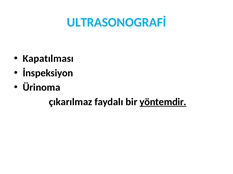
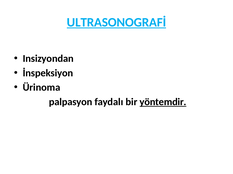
ULTRASONOGRAFİ underline: none -> present
Kapatılması: Kapatılması -> Insizyondan
çıkarılmaz: çıkarılmaz -> palpasyon
